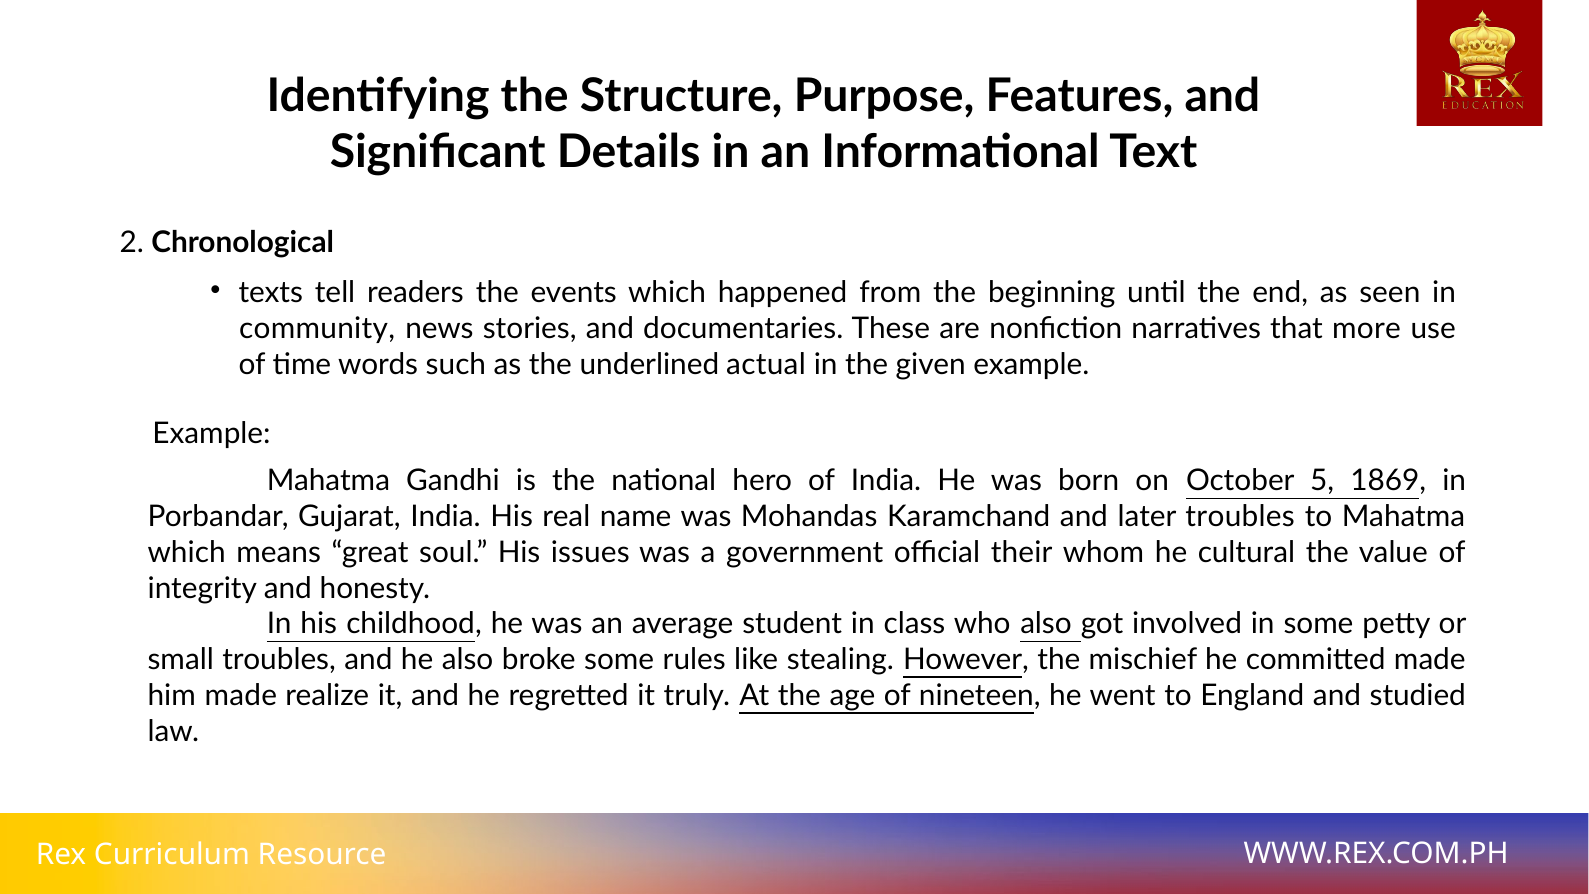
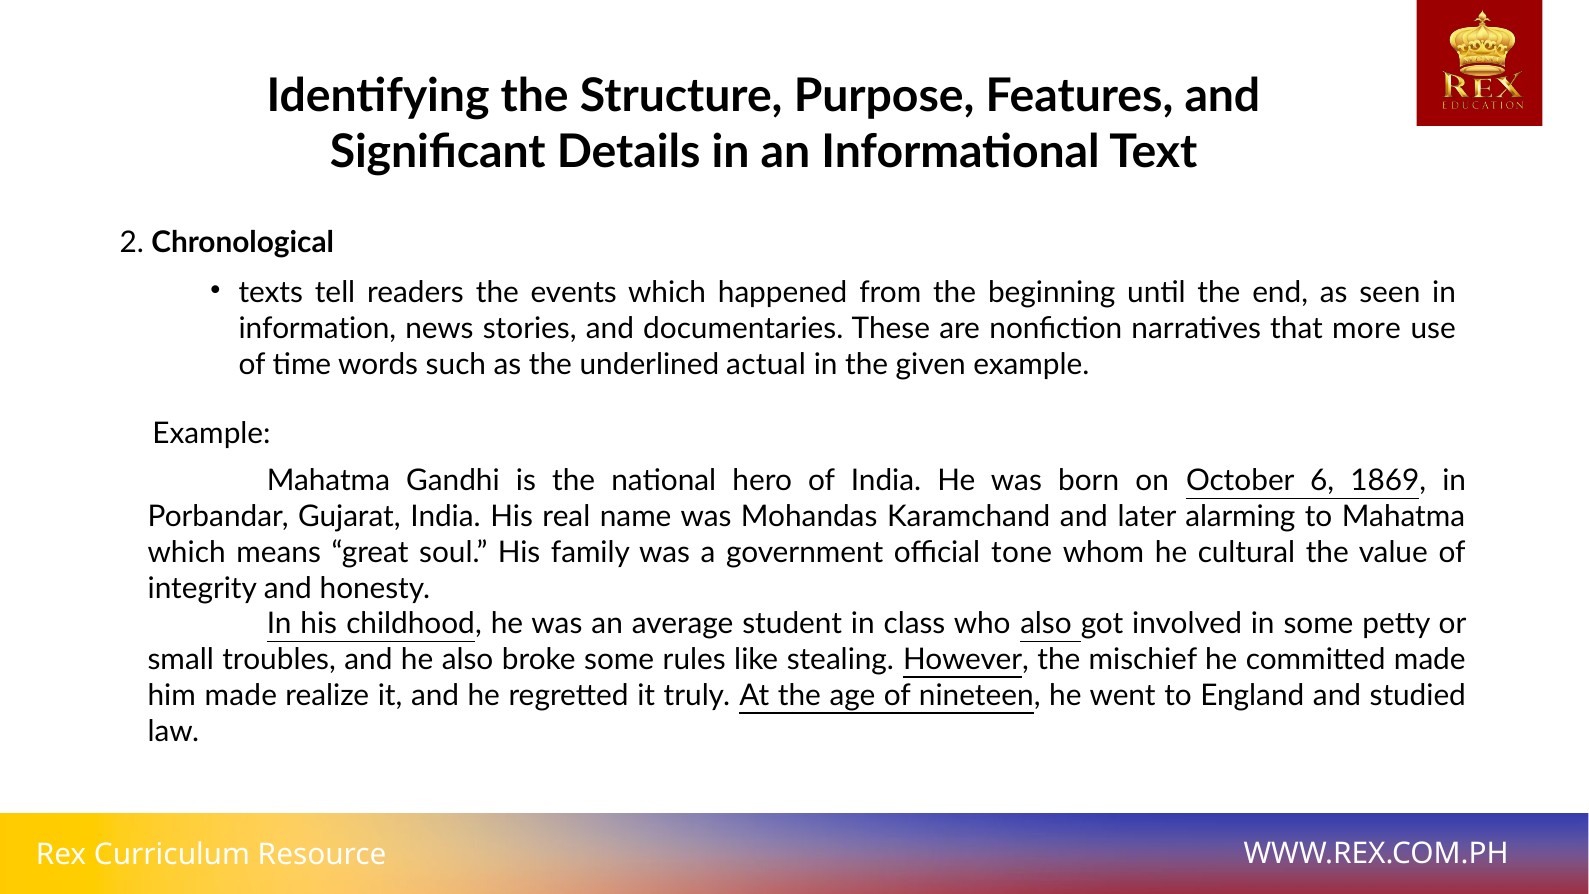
community: community -> information
5: 5 -> 6
later troubles: troubles -> alarming
issues: issues -> family
their: their -> tone
